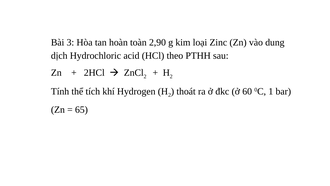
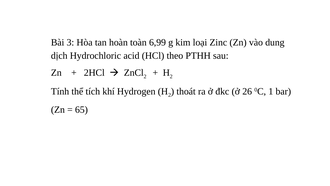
2,90: 2,90 -> 6,99
60: 60 -> 26
